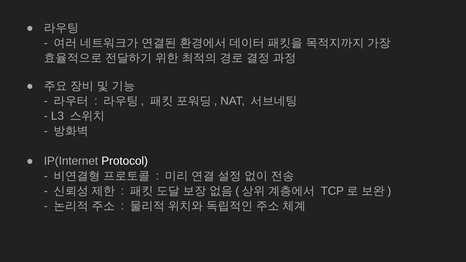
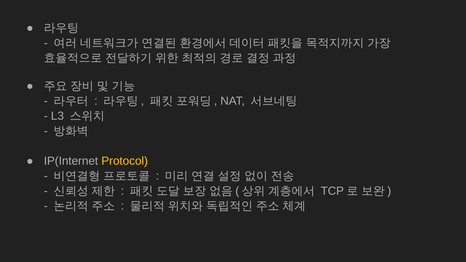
Protocol colour: white -> yellow
